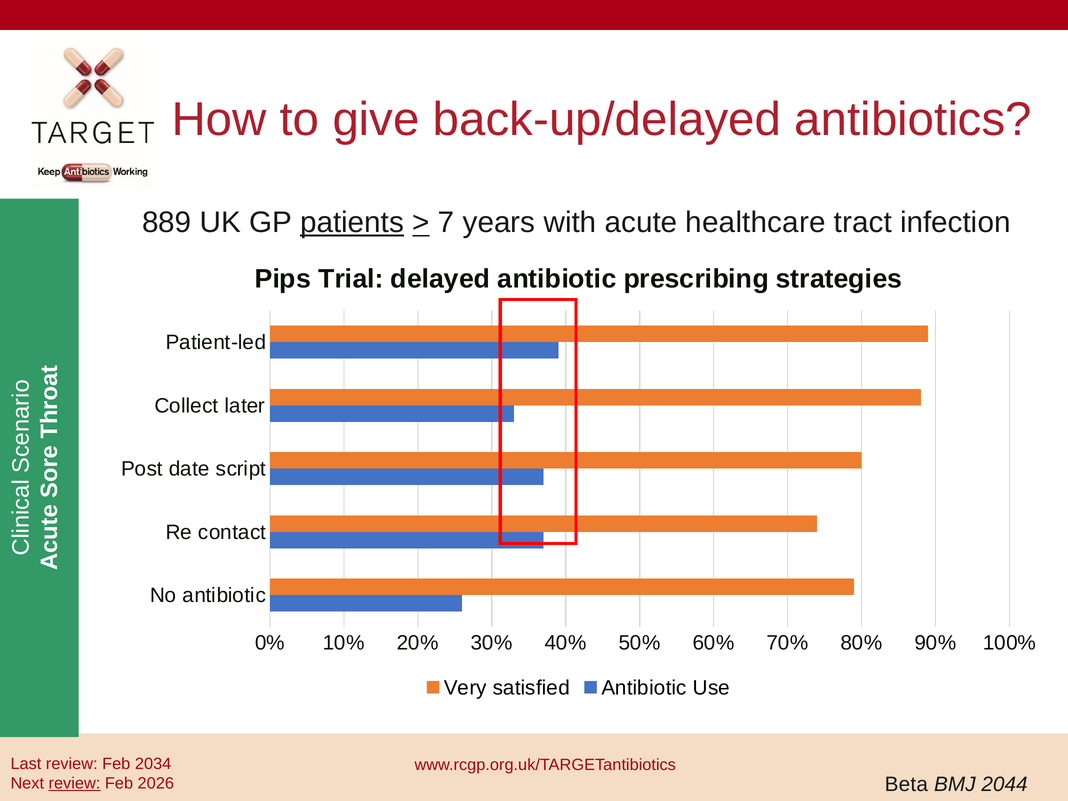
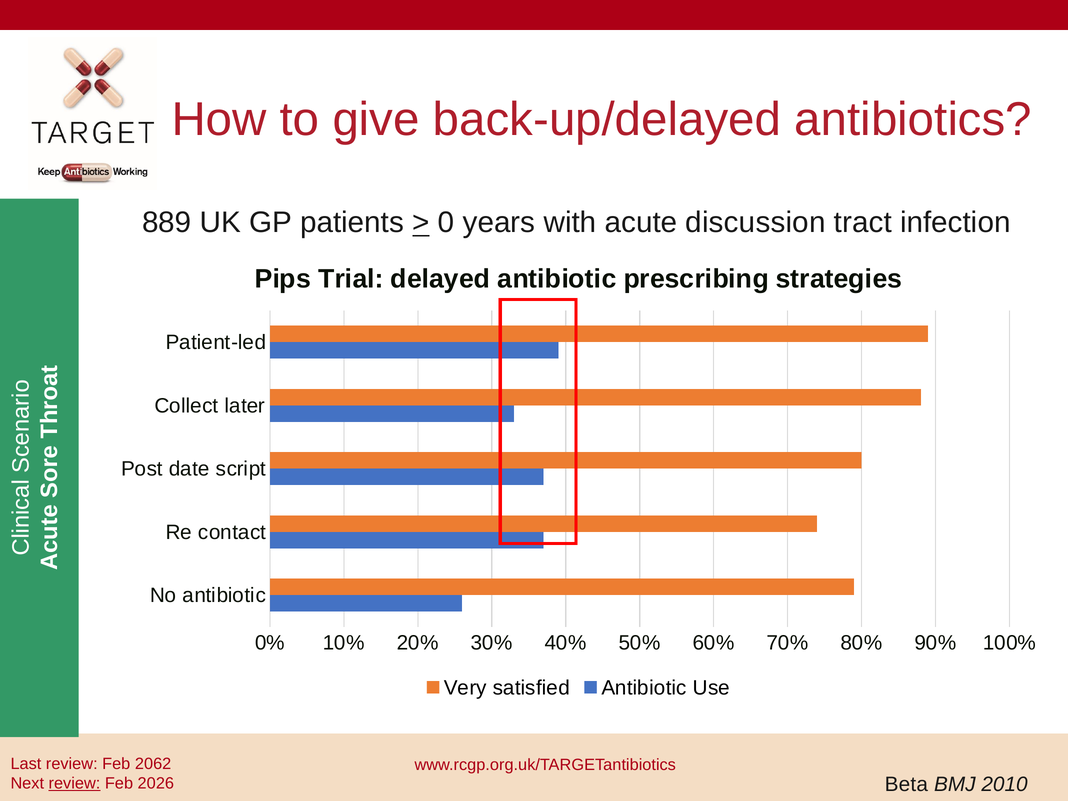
patients underline: present -> none
7: 7 -> 0
healthcare: healthcare -> discussion
2034: 2034 -> 2062
2044: 2044 -> 2010
